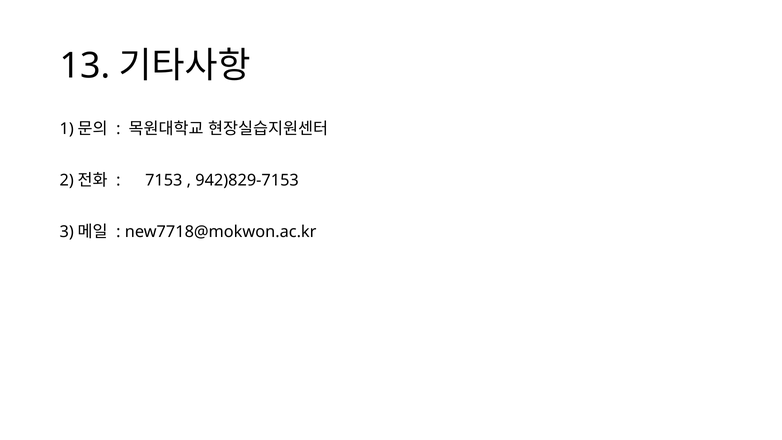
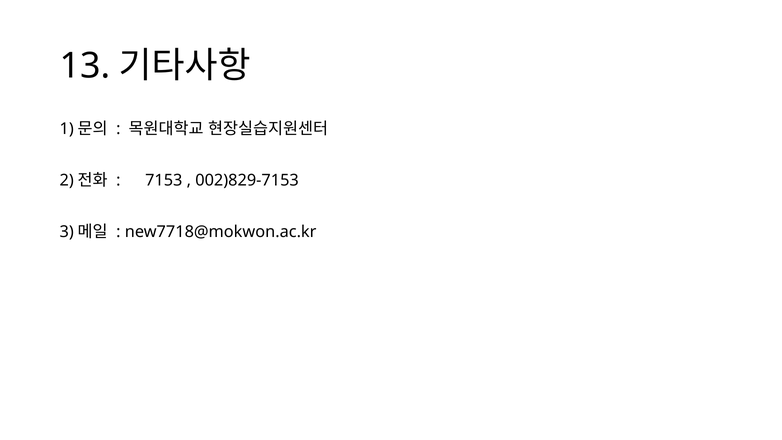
942)829-7153: 942)829-7153 -> 002)829-7153
